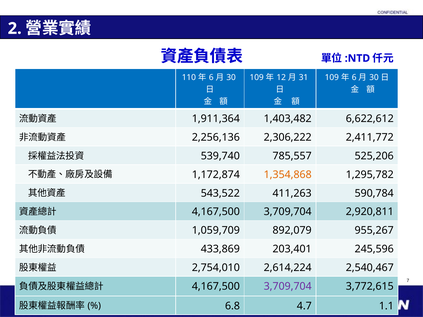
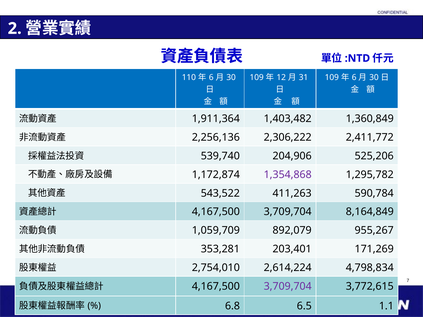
6,622,612: 6,622,612 -> 1,360,849
785,557: 785,557 -> 204,906
1,354,868 colour: orange -> purple
2,920,811: 2,920,811 -> 8,164,849
433,869: 433,869 -> 353,281
245,596: 245,596 -> 171,269
2,540,467: 2,540,467 -> 4,798,834
4.7: 4.7 -> 6.5
